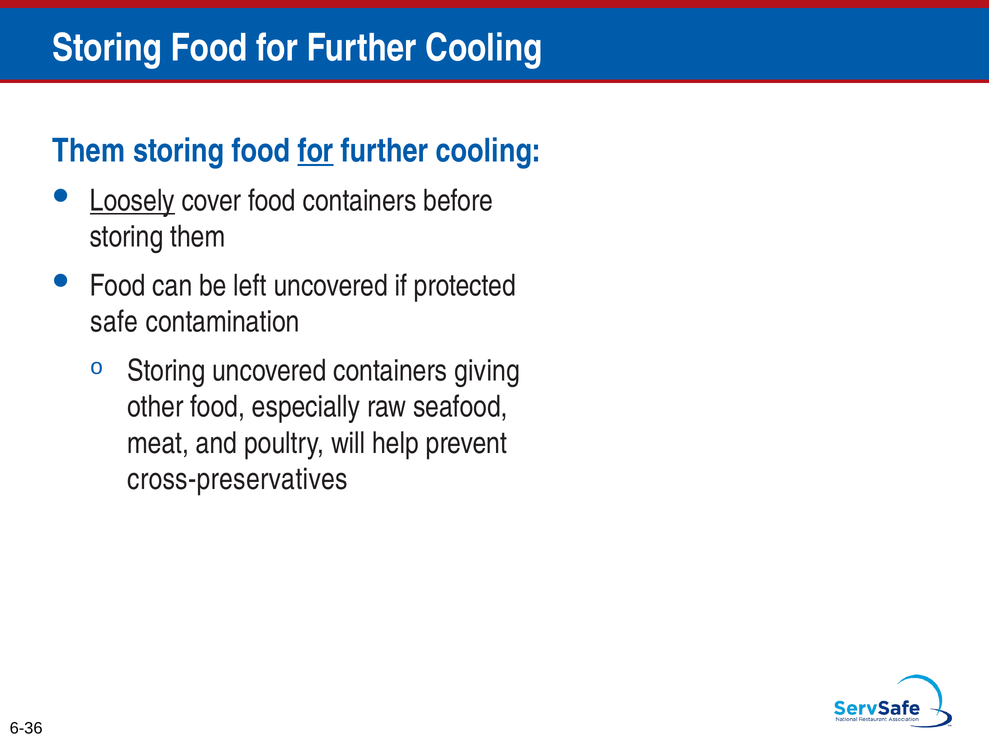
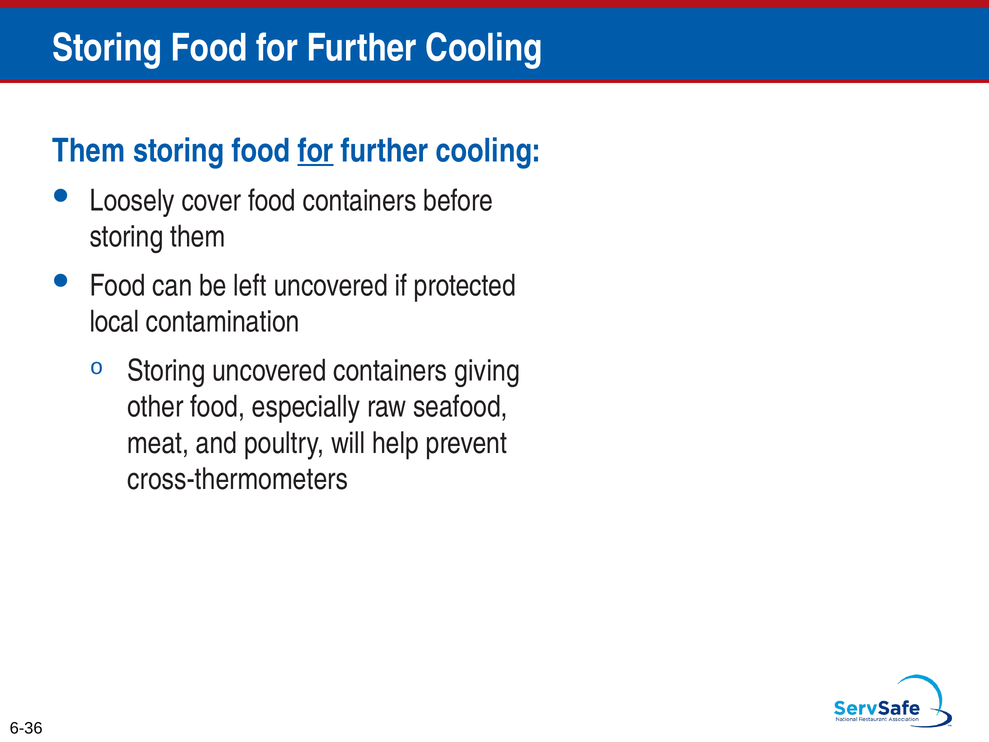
Loosely underline: present -> none
safe: safe -> local
cross-preservatives: cross-preservatives -> cross-thermometers
